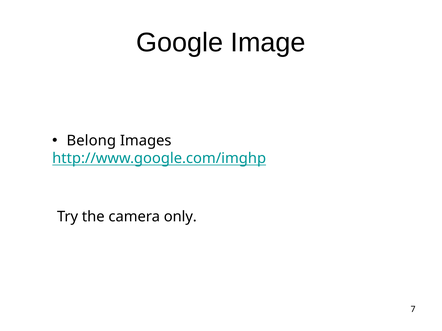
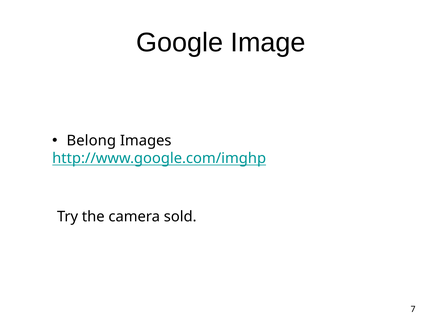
only: only -> sold
